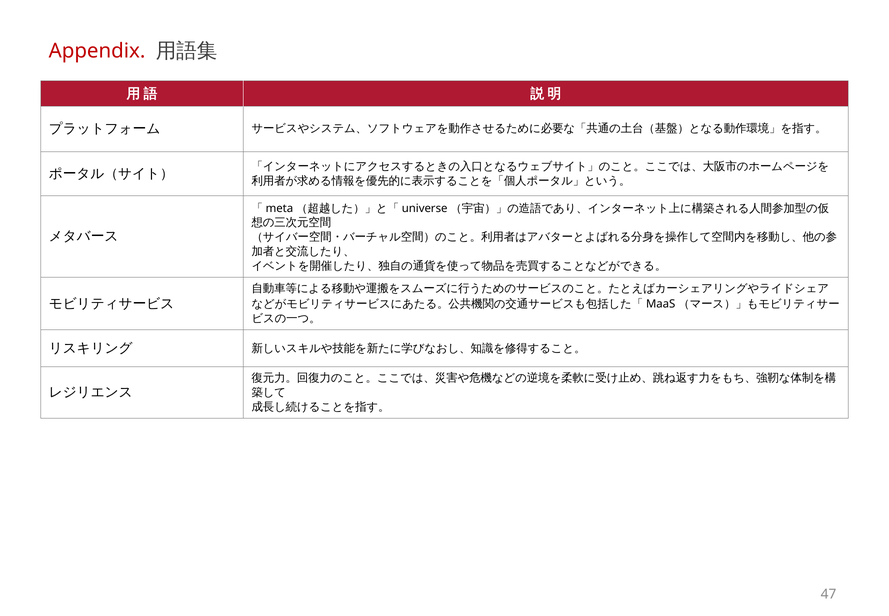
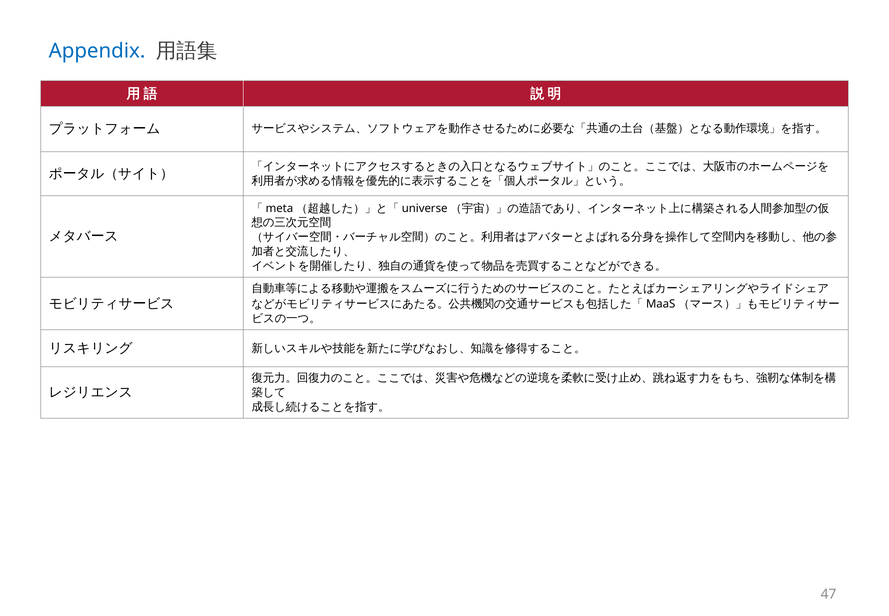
Appendix colour: red -> blue
